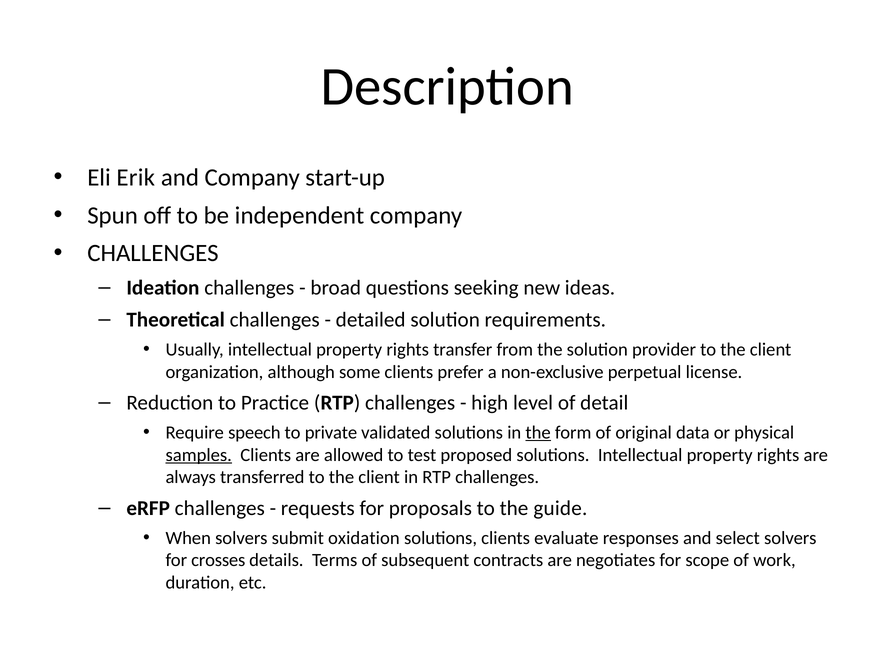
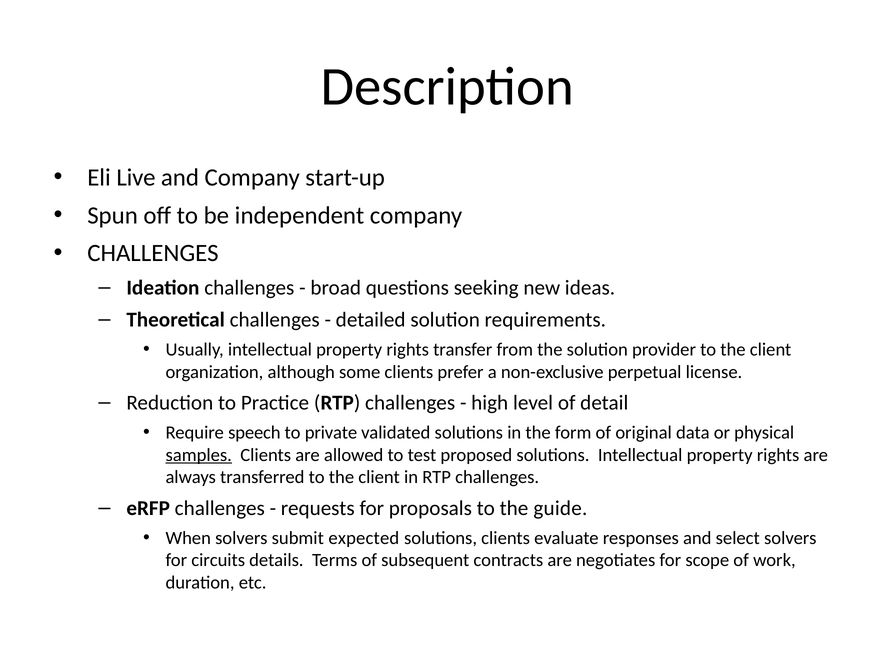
Erik: Erik -> Live
the at (538, 433) underline: present -> none
oxidation: oxidation -> expected
crosses: crosses -> circuits
